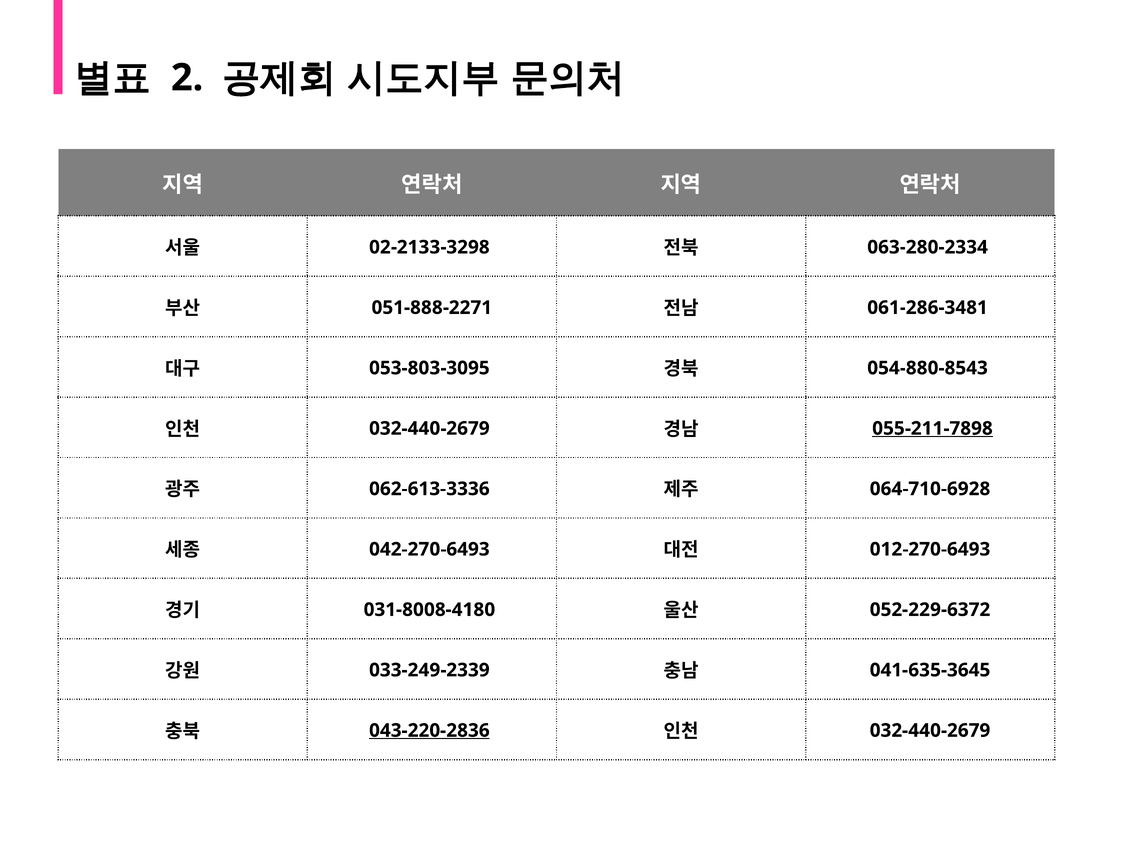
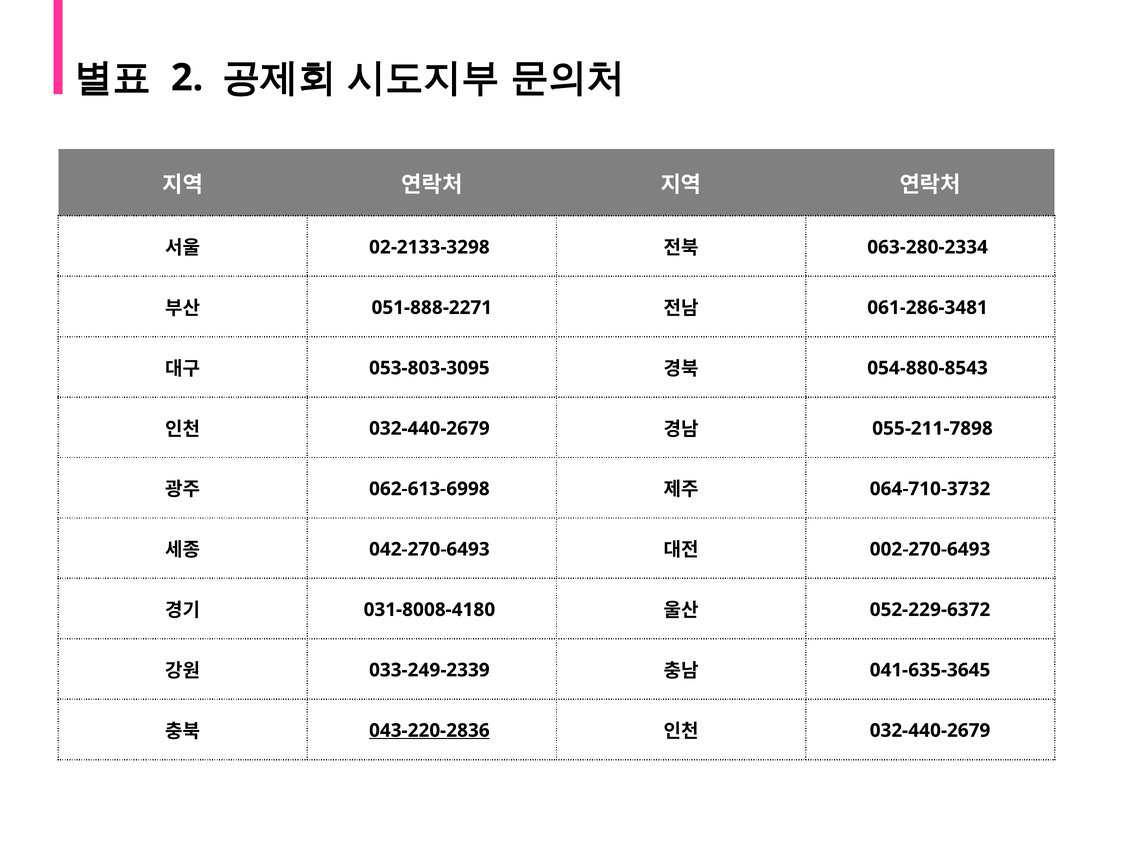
055-211-7898 underline: present -> none
062-613-3336: 062-613-3336 -> 062-613-6998
064-710-6928: 064-710-6928 -> 064-710-3732
012-270-6493: 012-270-6493 -> 002-270-6493
